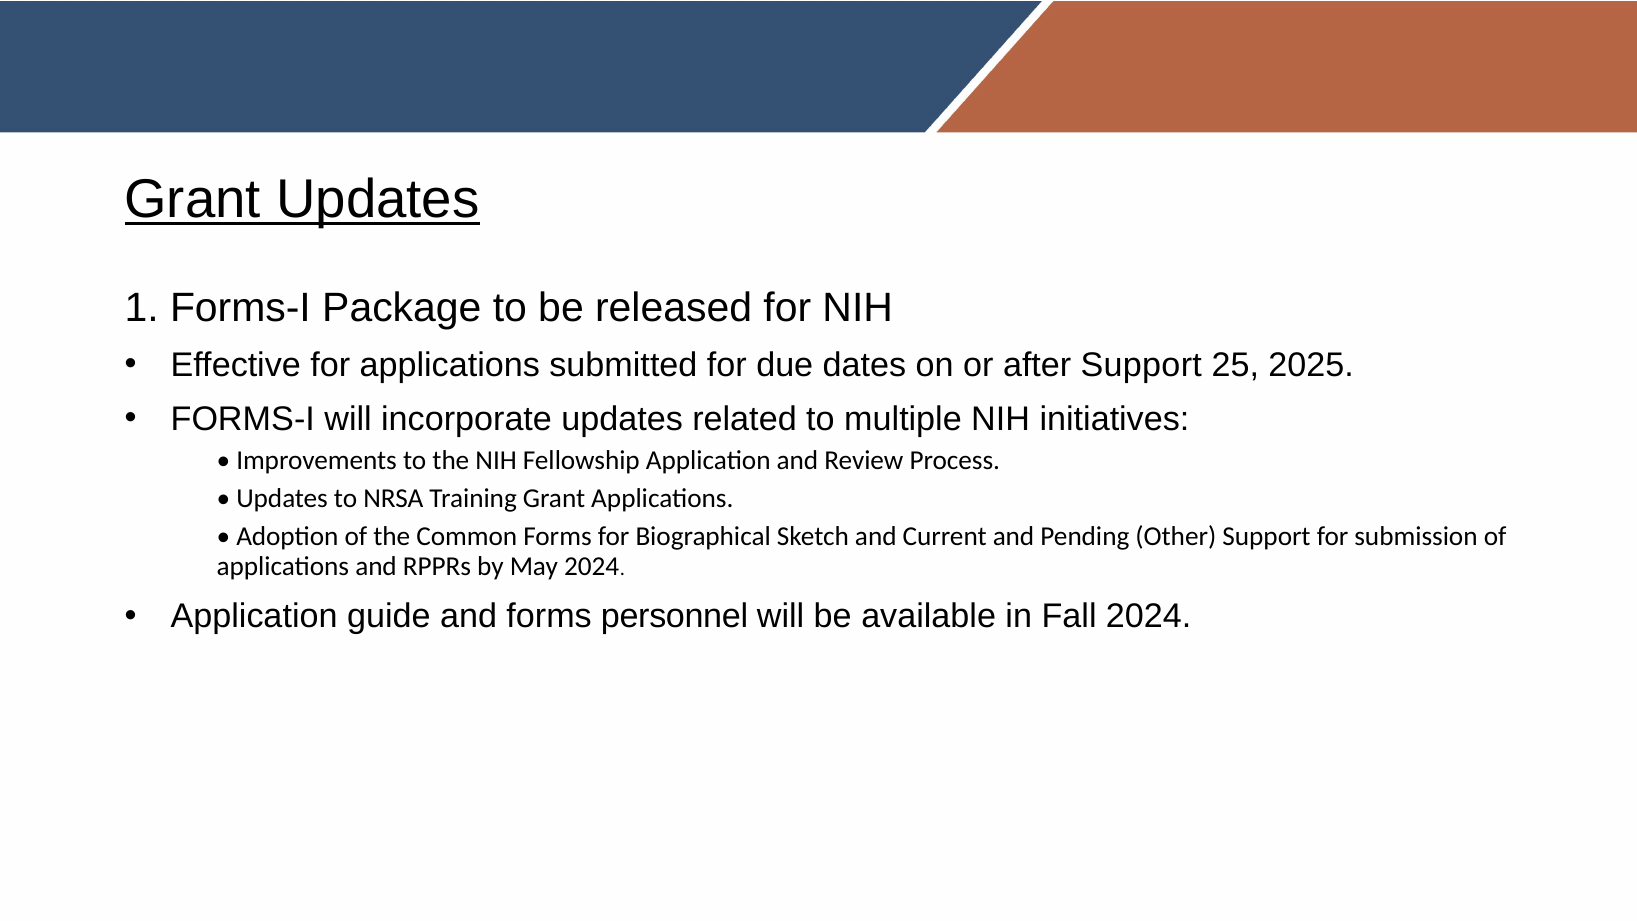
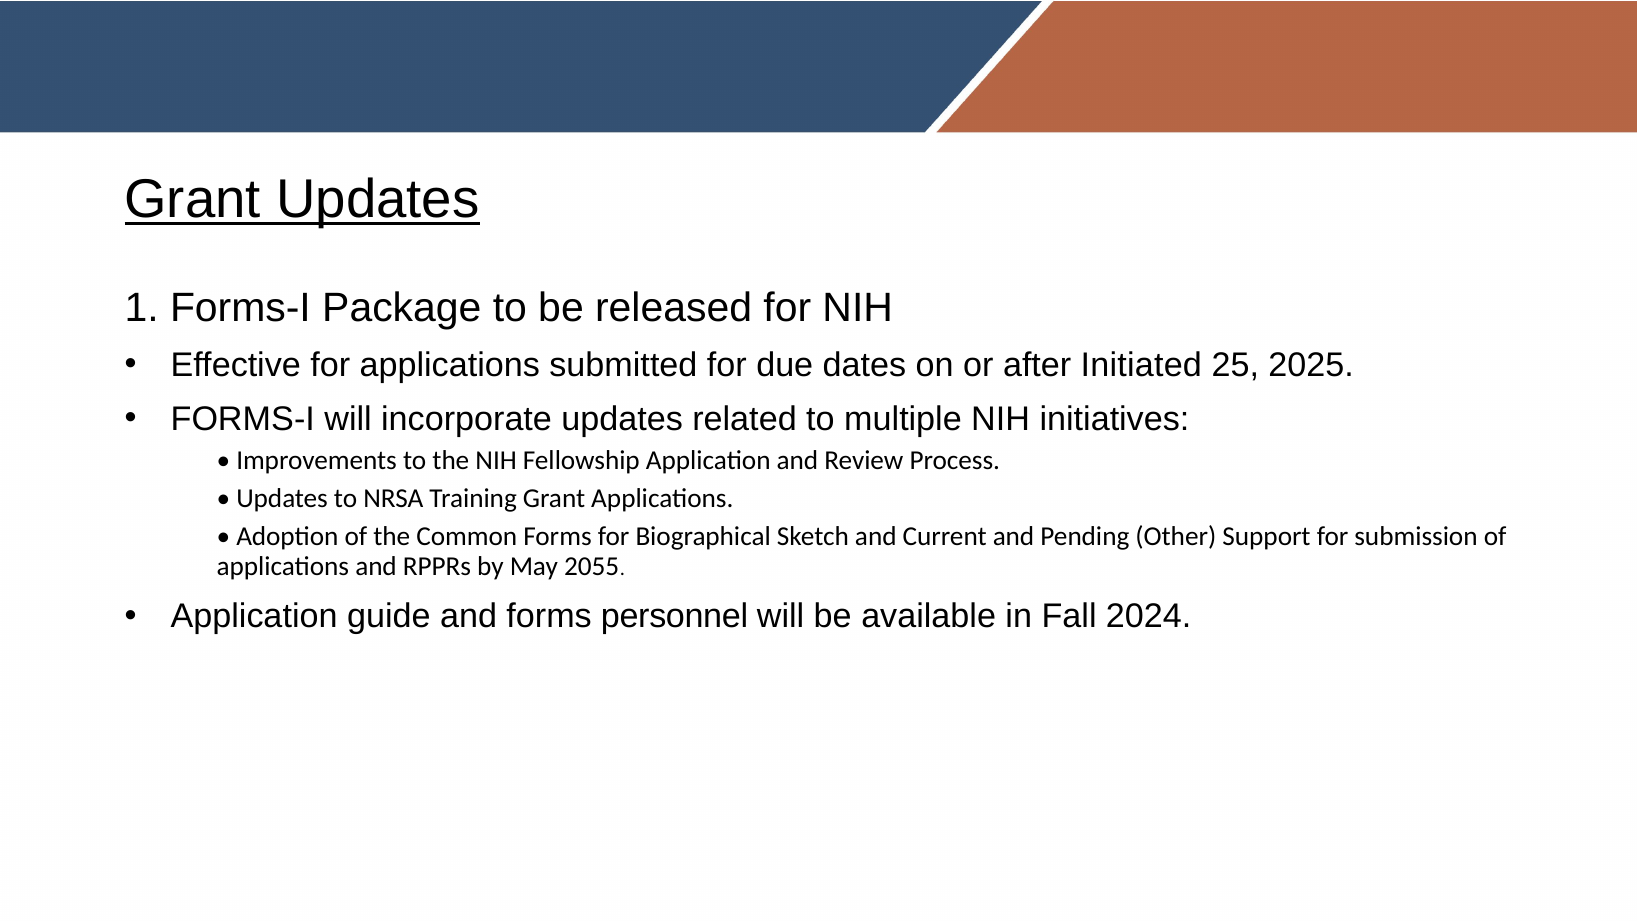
after Support: Support -> Initiated
May 2024: 2024 -> 2055
